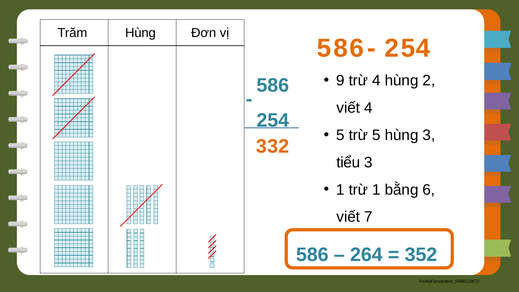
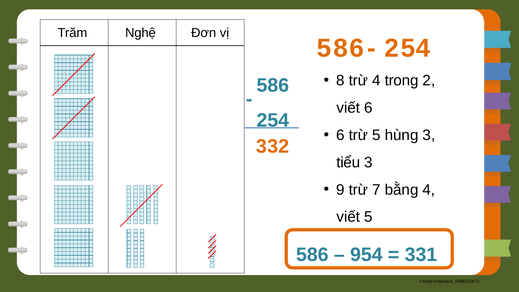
Trăm Hùng: Hùng -> Nghệ
9: 9 -> 8
4 hùng: hùng -> trong
viết 4: 4 -> 6
5 at (340, 135): 5 -> 6
1 at (340, 190): 1 -> 9
trừ 1: 1 -> 7
bằng 6: 6 -> 4
viết 7: 7 -> 5
264: 264 -> 954
352: 352 -> 331
